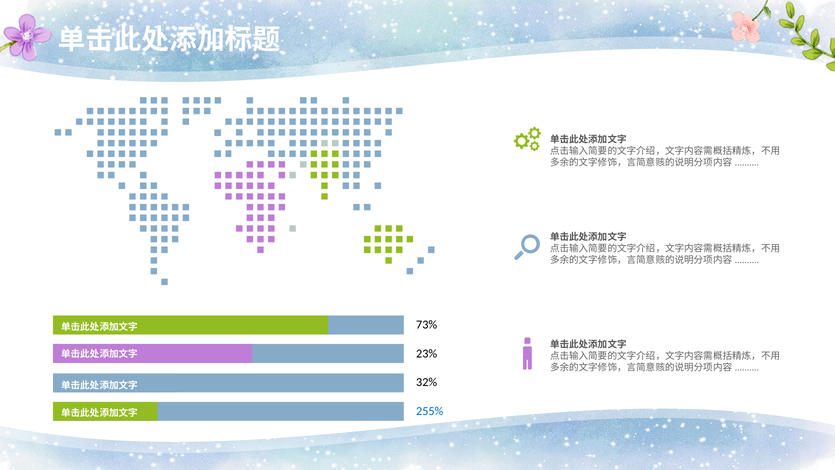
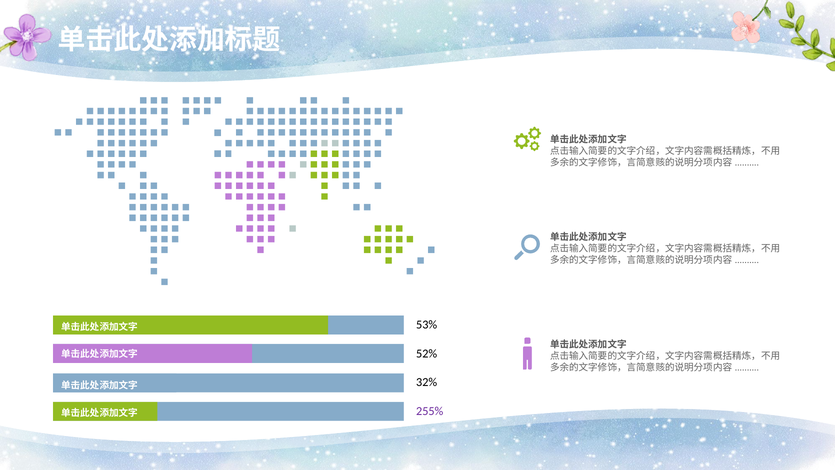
73%: 73% -> 53%
23%: 23% -> 52%
255% colour: blue -> purple
